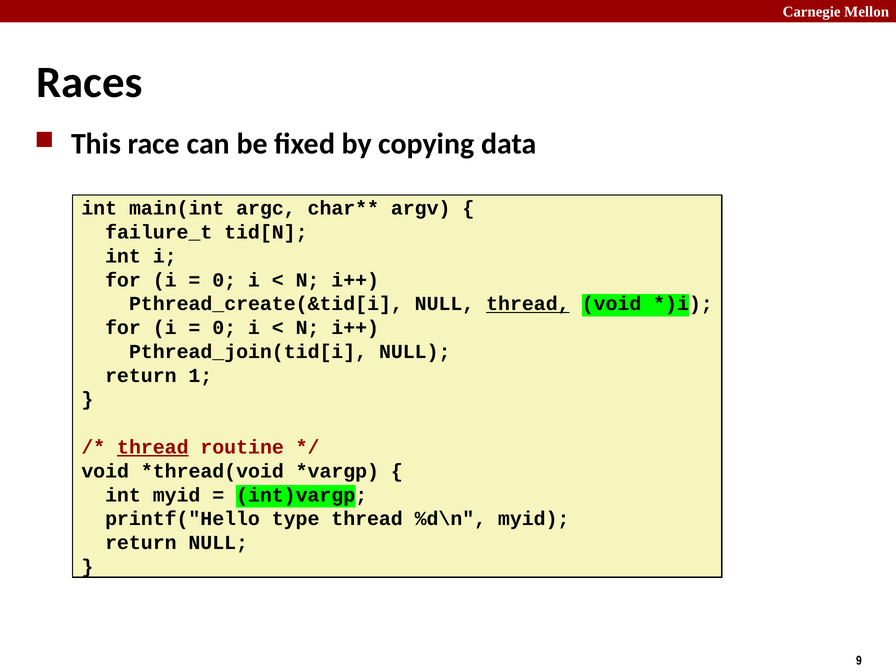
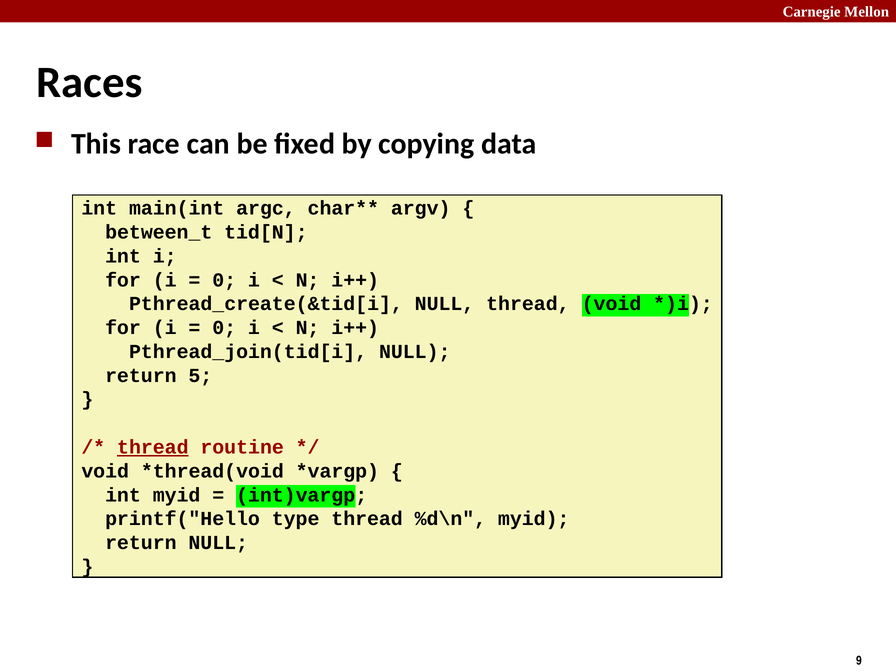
failure_t: failure_t -> between_t
thread at (528, 304) underline: present -> none
1: 1 -> 5
